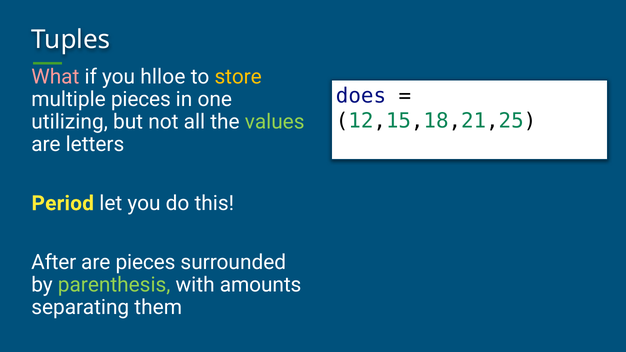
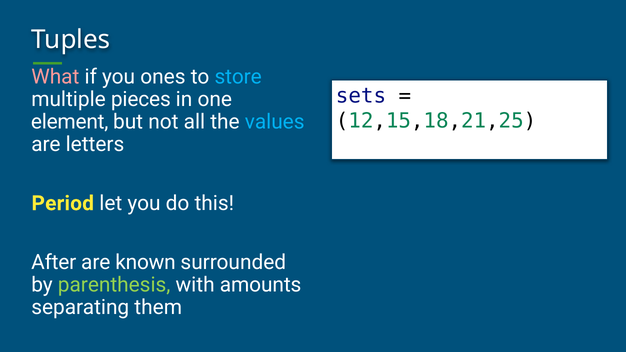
hlloe: hlloe -> ones
store colour: yellow -> light blue
does: does -> sets
utilizing: utilizing -> element
values colour: light green -> light blue
are pieces: pieces -> known
